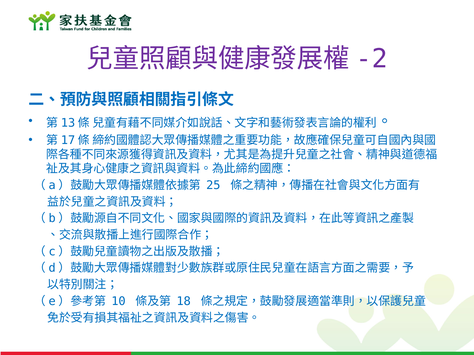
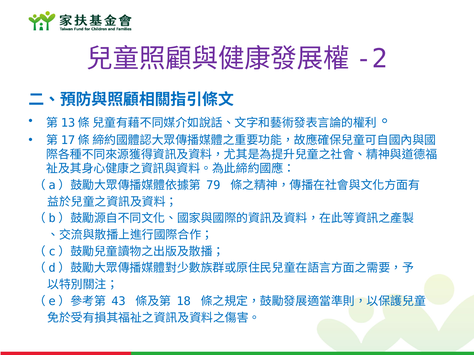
25: 25 -> 79
10: 10 -> 43
